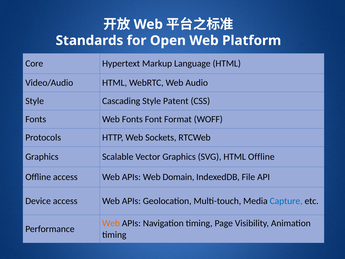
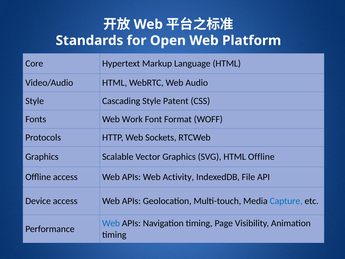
Web Fonts: Fonts -> Work
Domain: Domain -> Activity
Web at (111, 223) colour: orange -> blue
